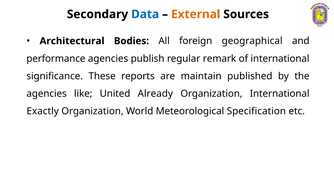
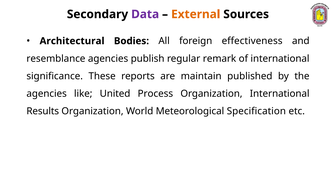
Data colour: blue -> purple
geographical: geographical -> effectiveness
performance: performance -> resemblance
Already: Already -> Process
Exactly: Exactly -> Results
